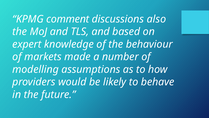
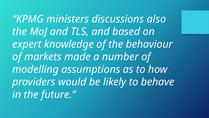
comment: comment -> ministers
